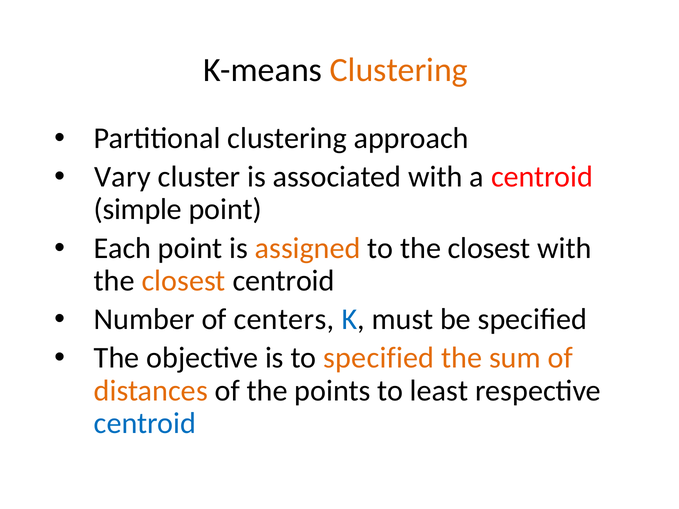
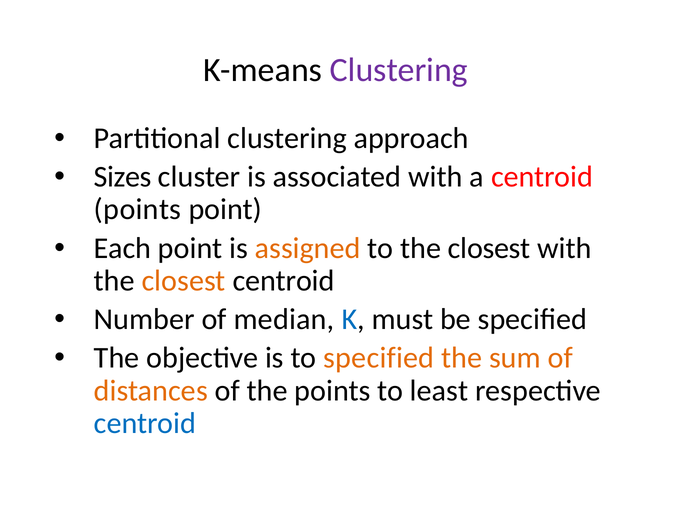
Clustering at (399, 70) colour: orange -> purple
Vary: Vary -> Sizes
simple at (138, 210): simple -> points
centers: centers -> median
